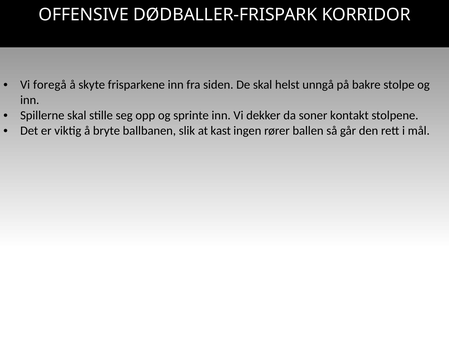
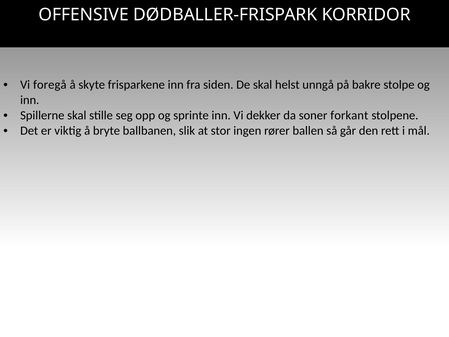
kontakt: kontakt -> forkant
kast: kast -> stor
